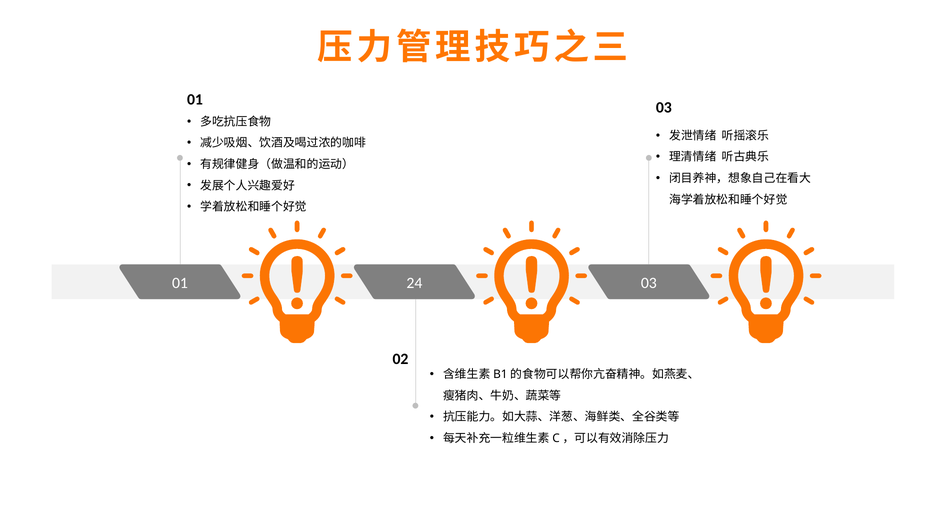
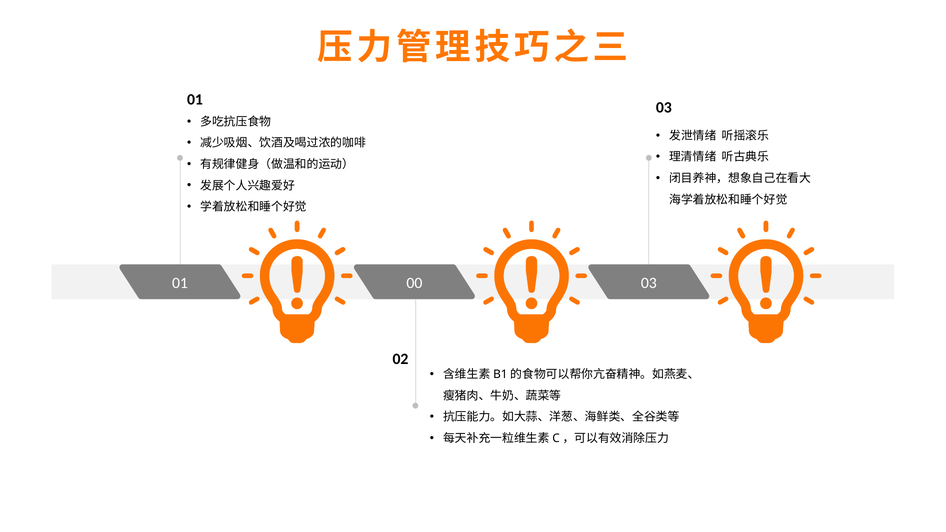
24: 24 -> 00
